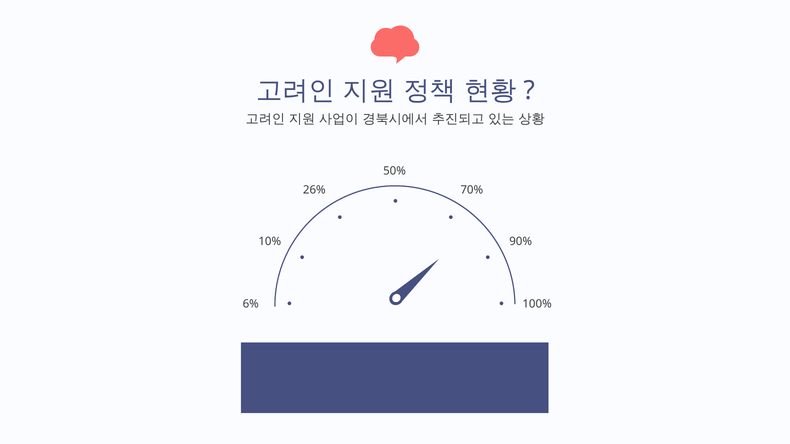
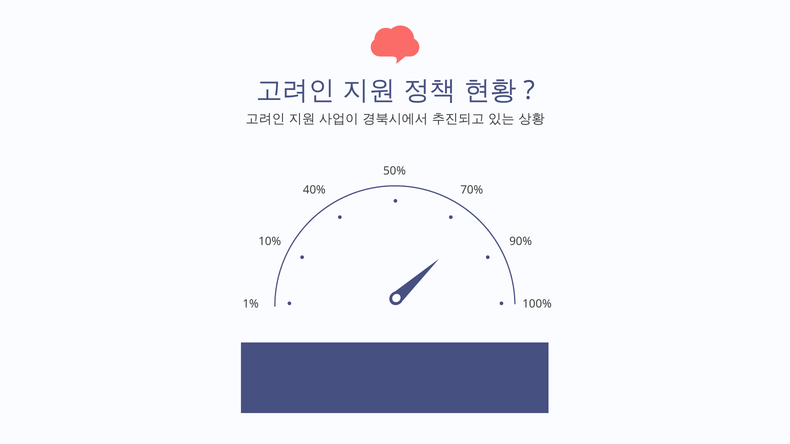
26%: 26% -> 40%
6%: 6% -> 1%
